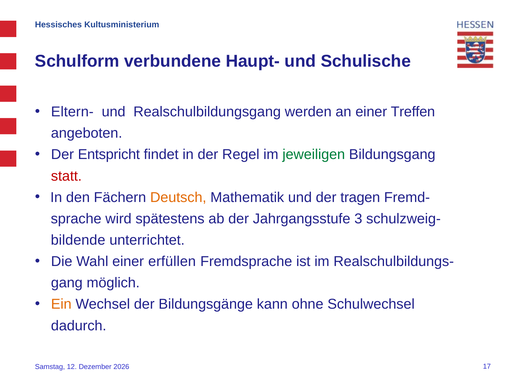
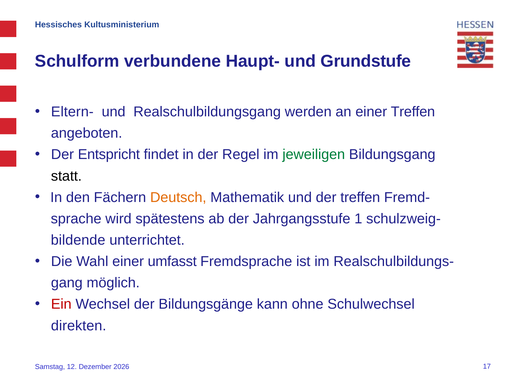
Schulische: Schulische -> Grundstufe
statt colour: red -> black
der tragen: tragen -> treffen
3: 3 -> 1
erfüllen: erfüllen -> umfasst
Ein colour: orange -> red
dadurch: dadurch -> direkten
